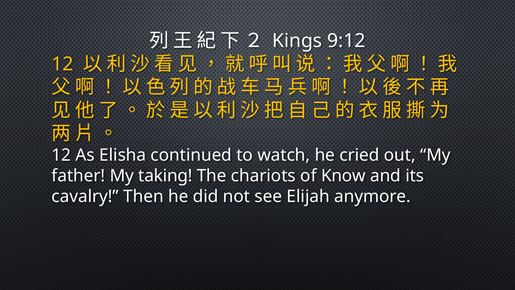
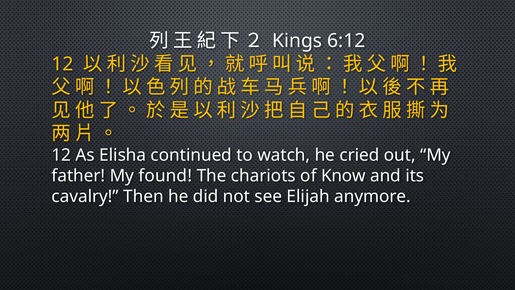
9:12: 9:12 -> 6:12
taking: taking -> found
